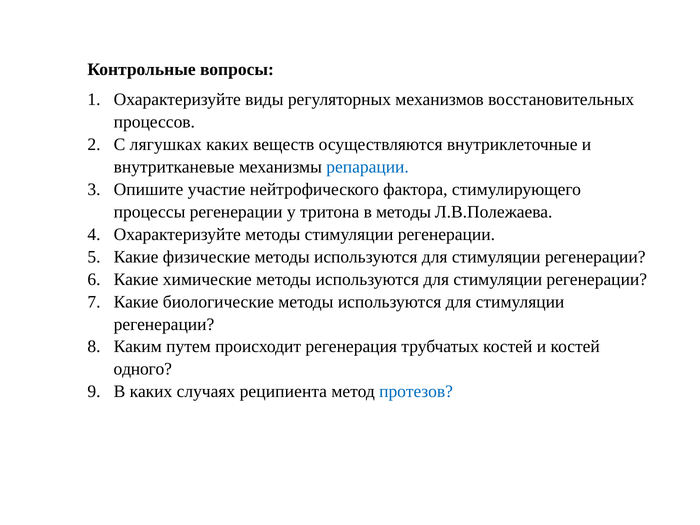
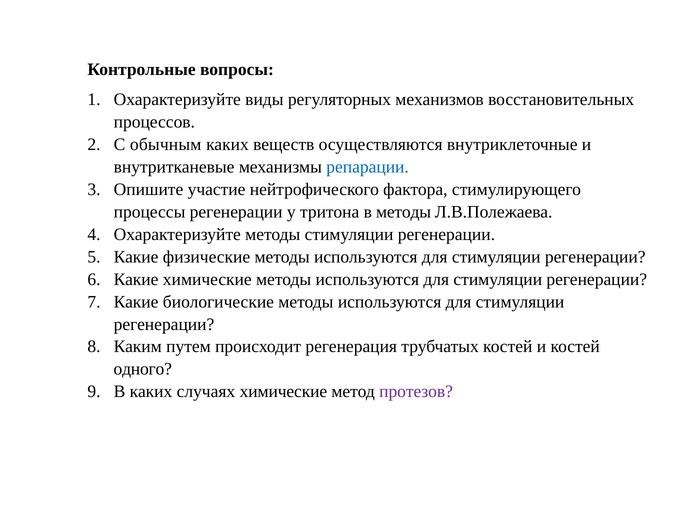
лягушках: лягушках -> обычным
случаях реципиента: реципиента -> химические
протезов colour: blue -> purple
